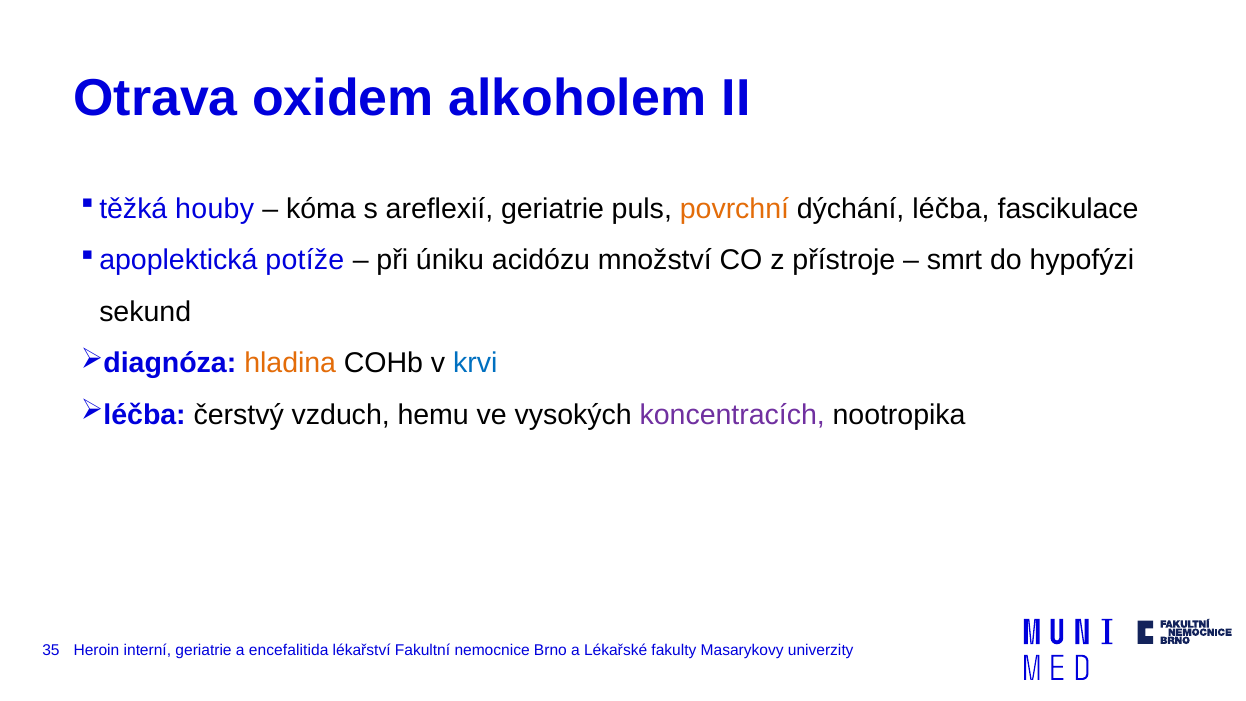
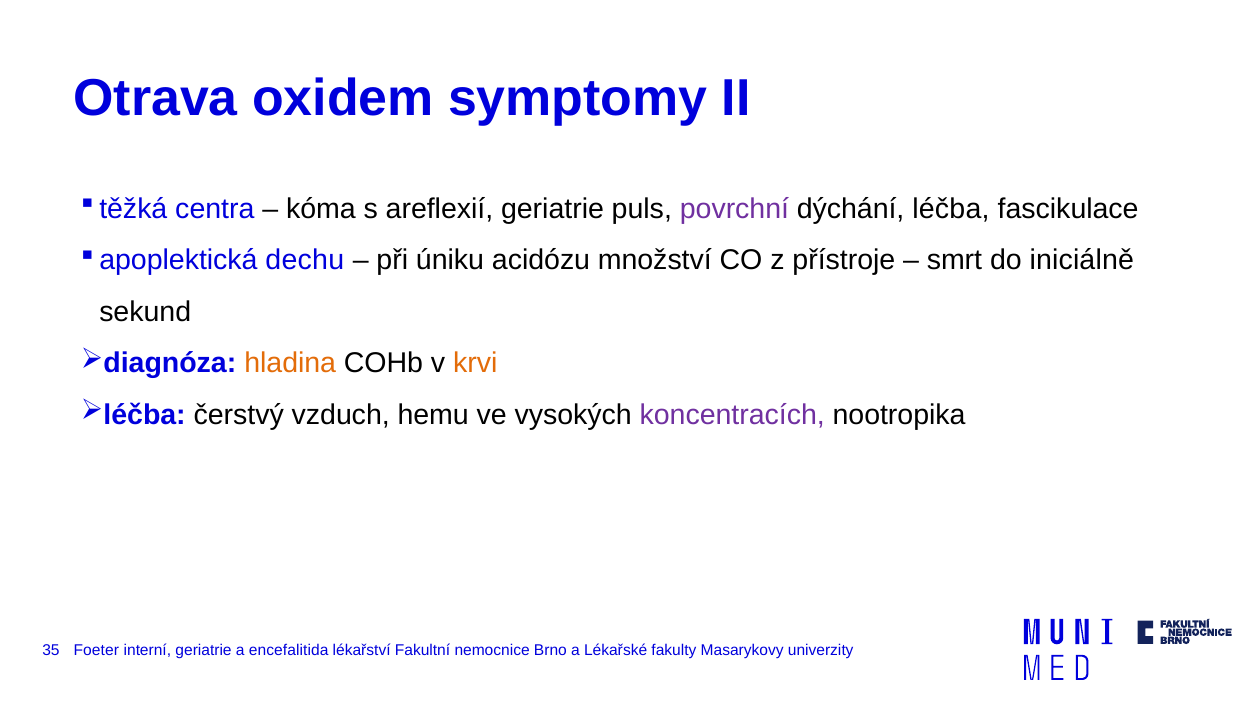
alkoholem: alkoholem -> symptomy
houby: houby -> centra
povrchní colour: orange -> purple
potíže: potíže -> dechu
hypofýzi: hypofýzi -> iniciálně
krvi colour: blue -> orange
Heroin: Heroin -> Foeter
